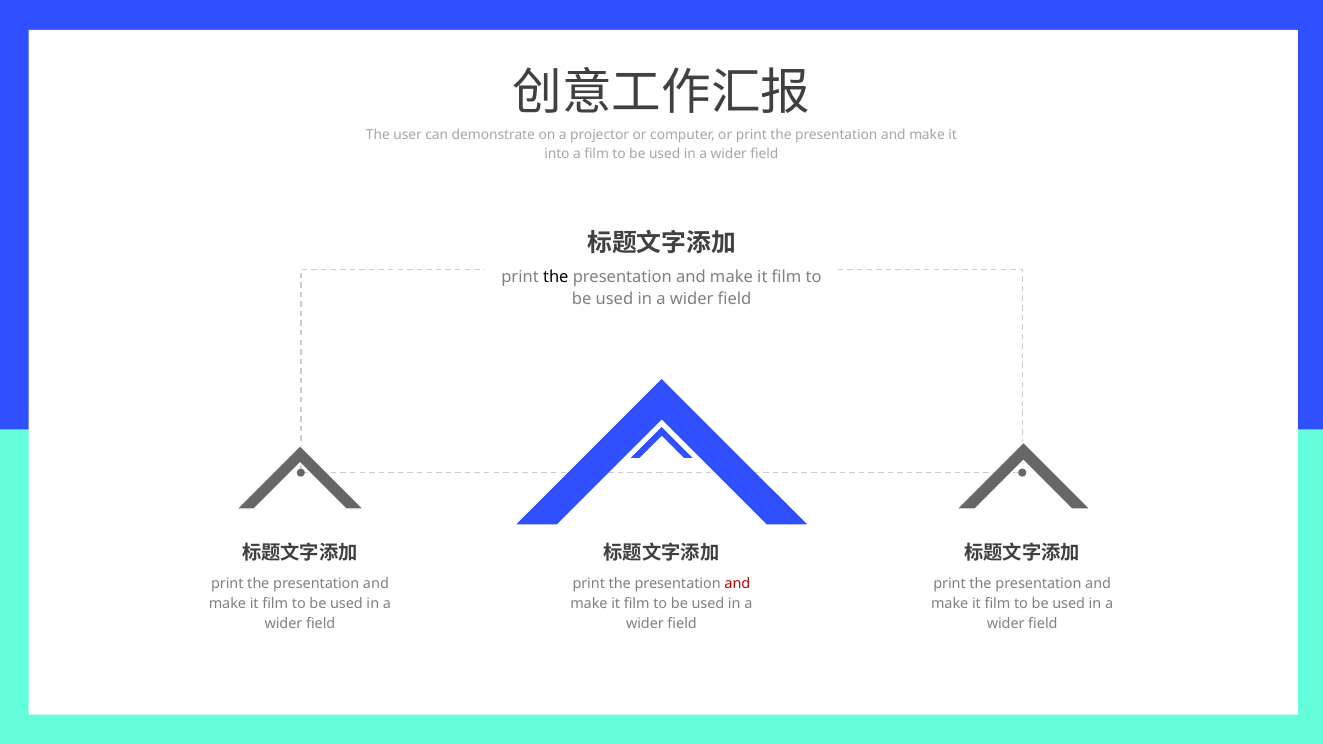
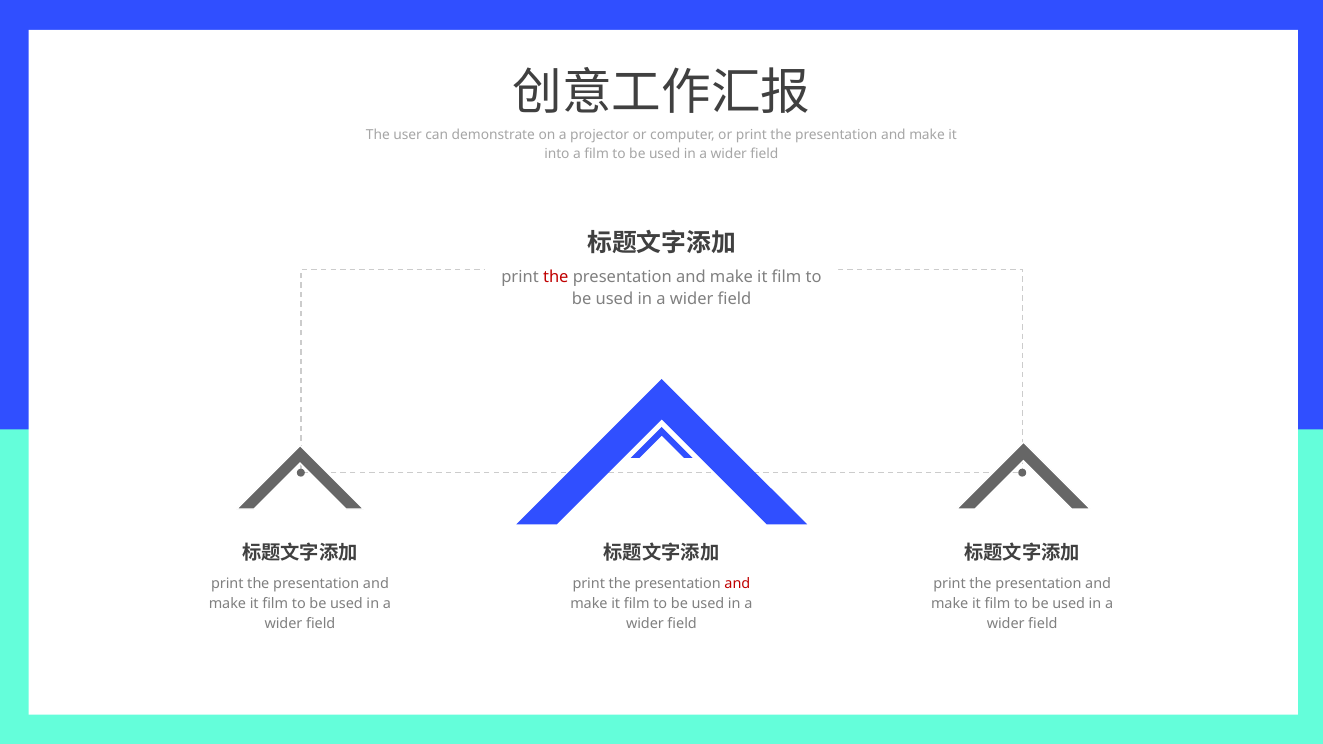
the at (556, 277) colour: black -> red
